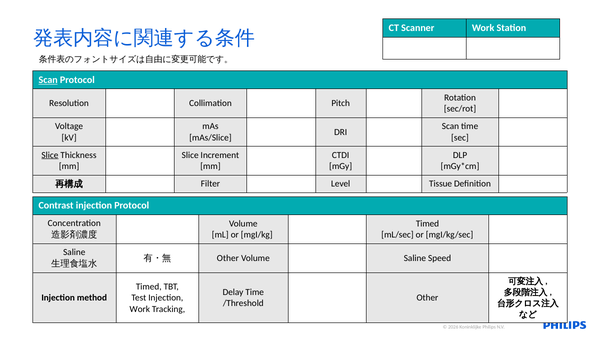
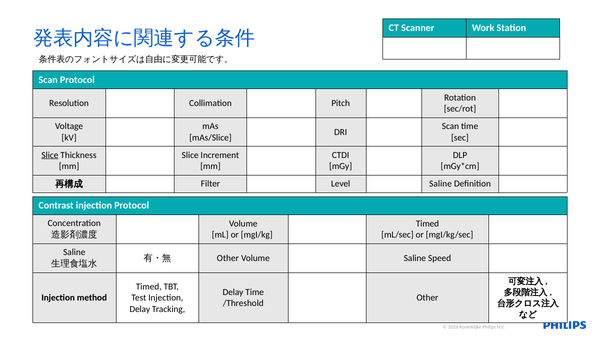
Scan at (48, 80) underline: present -> none
Level Tissue: Tissue -> Saline
Work at (140, 309): Work -> Delay
